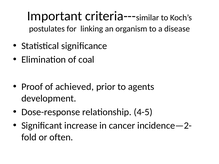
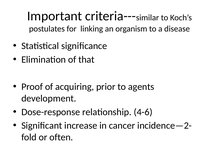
coal: coal -> that
achieved: achieved -> acquiring
4-5: 4-5 -> 4-6
